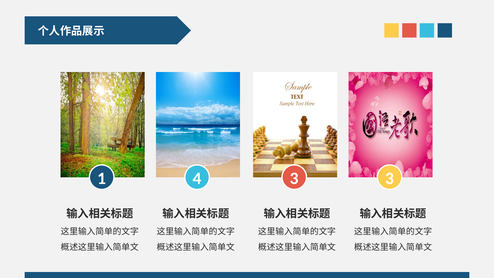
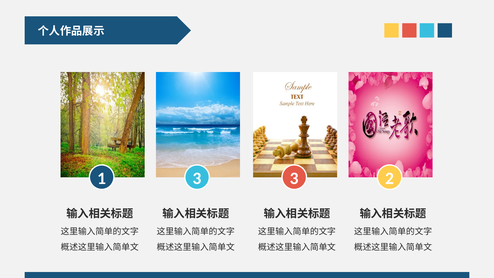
1 4: 4 -> 3
3 3: 3 -> 2
